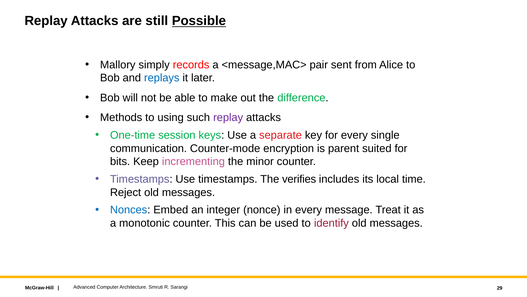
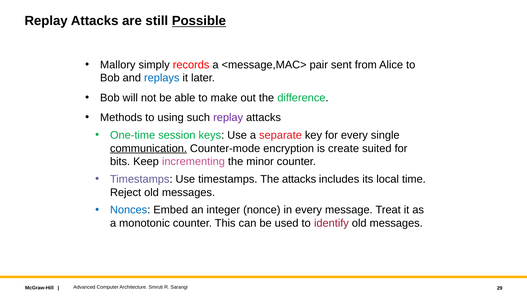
communication underline: none -> present
parent: parent -> create
The verifies: verifies -> attacks
